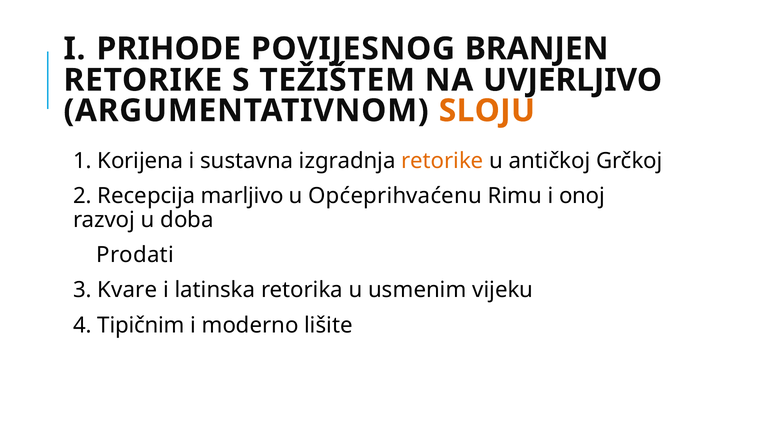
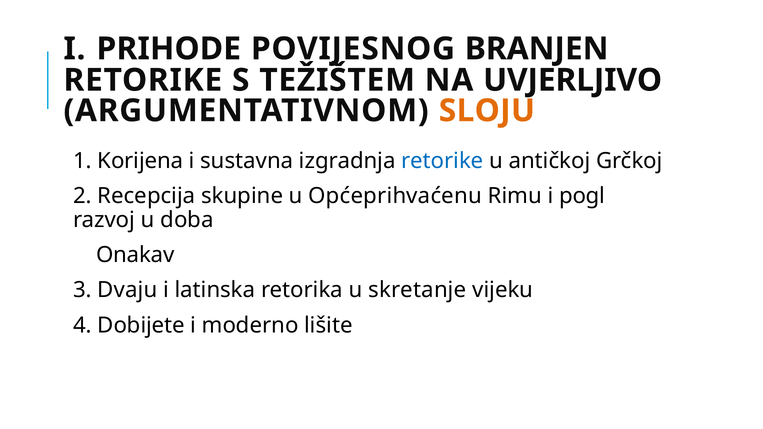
retorike at (442, 161) colour: orange -> blue
marljivo: marljivo -> skupine
onoj: onoj -> pogl
Prodati: Prodati -> Onakav
Kvare: Kvare -> Dvaju
usmenim: usmenim -> skretanje
Tipičnim: Tipičnim -> Dobijete
